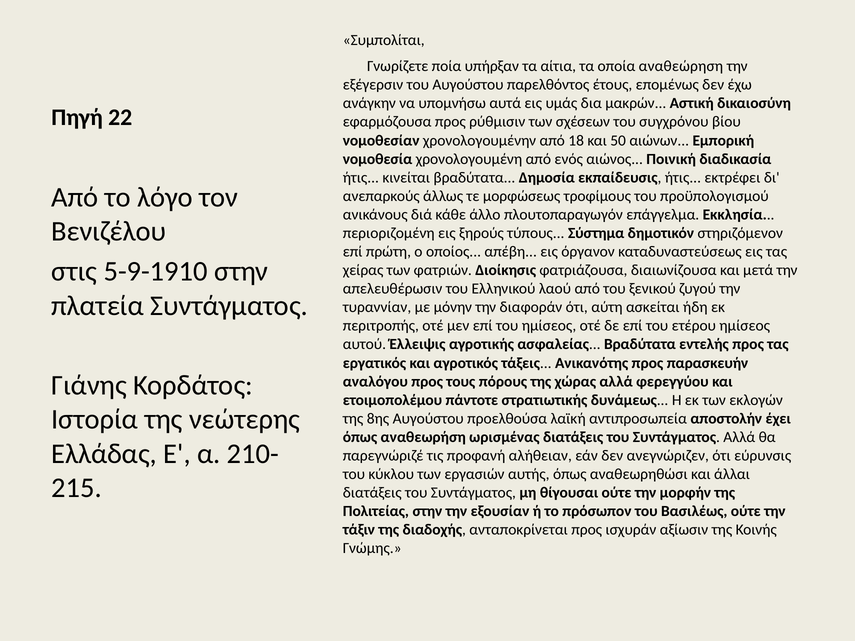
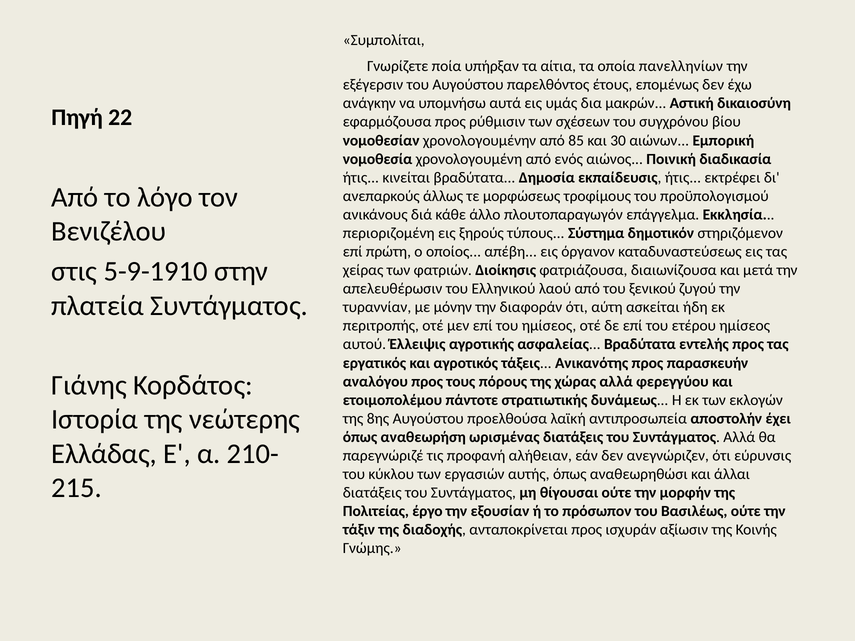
αναθεώρηση: αναθεώρηση -> πανελληνίων
18: 18 -> 85
50: 50 -> 30
Πολιτείας στην: στην -> έργο
